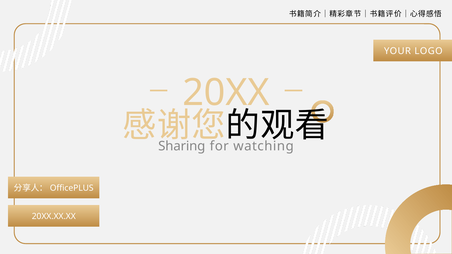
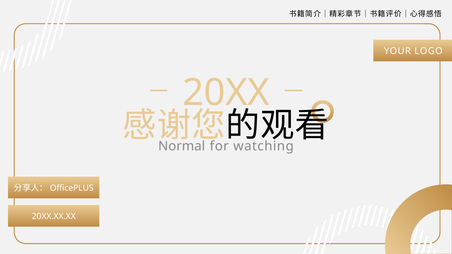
Sharing: Sharing -> Normal
